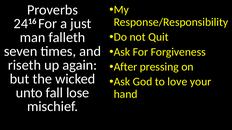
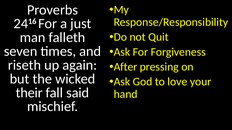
unto: unto -> their
lose: lose -> said
